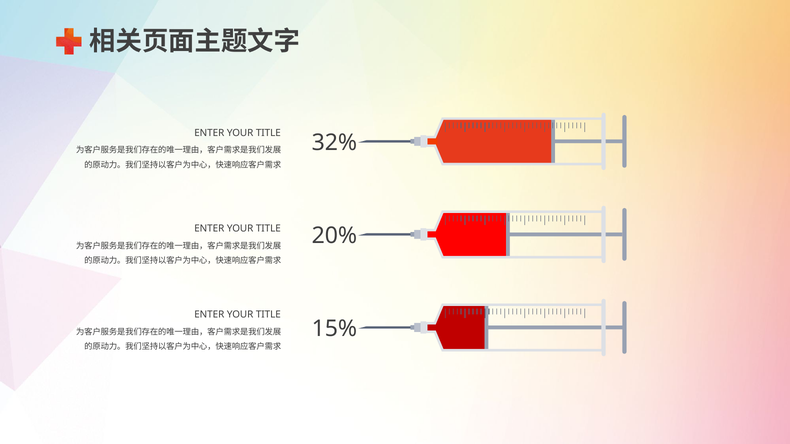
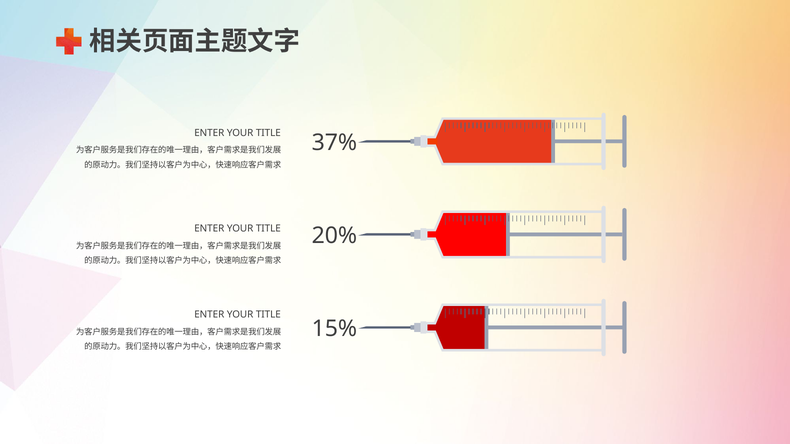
32%: 32% -> 37%
